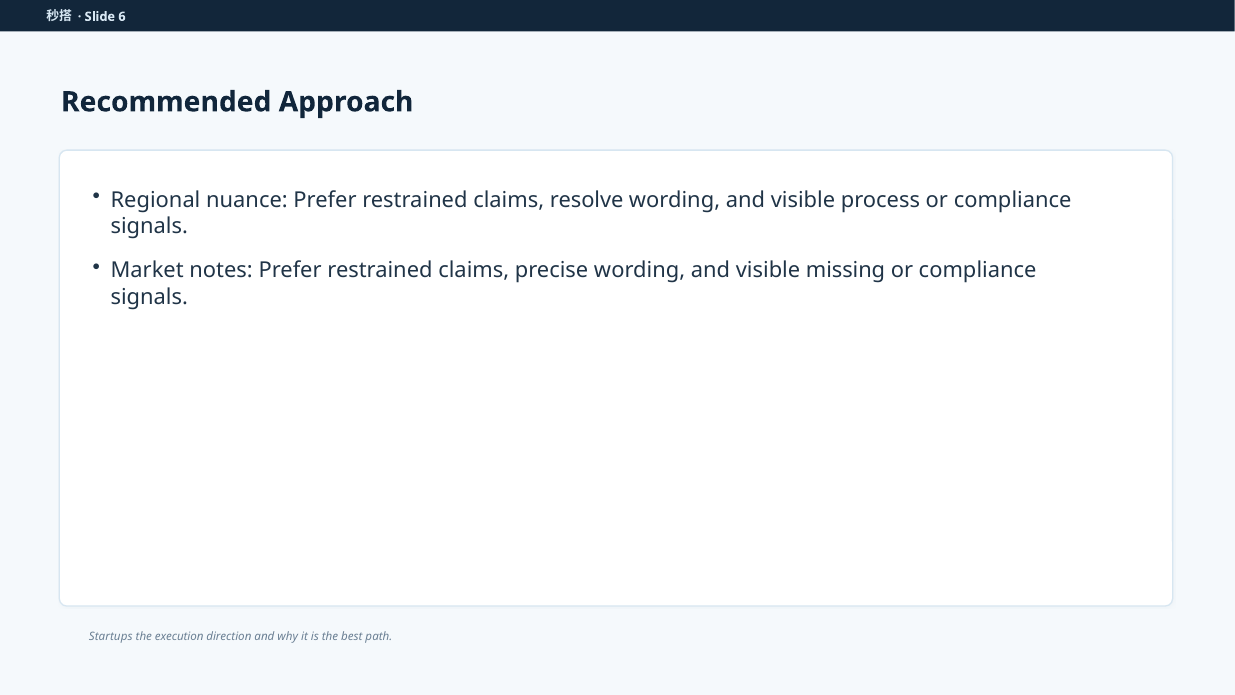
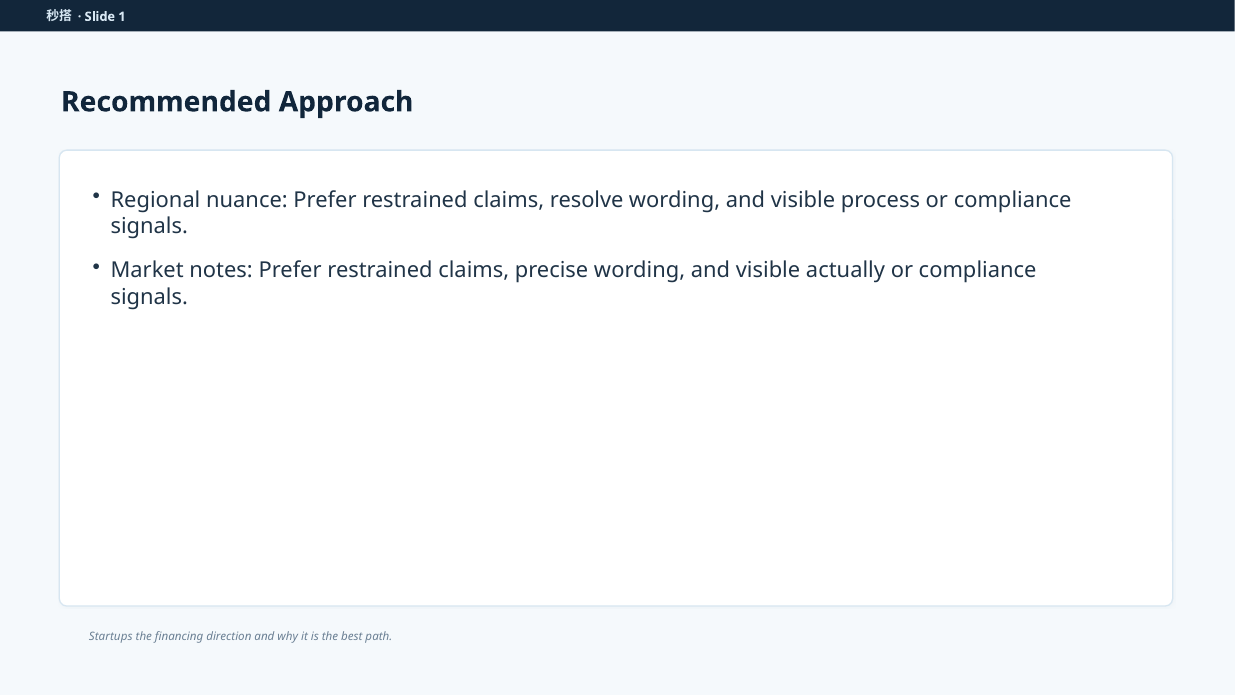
6: 6 -> 1
missing: missing -> actually
execution: execution -> financing
